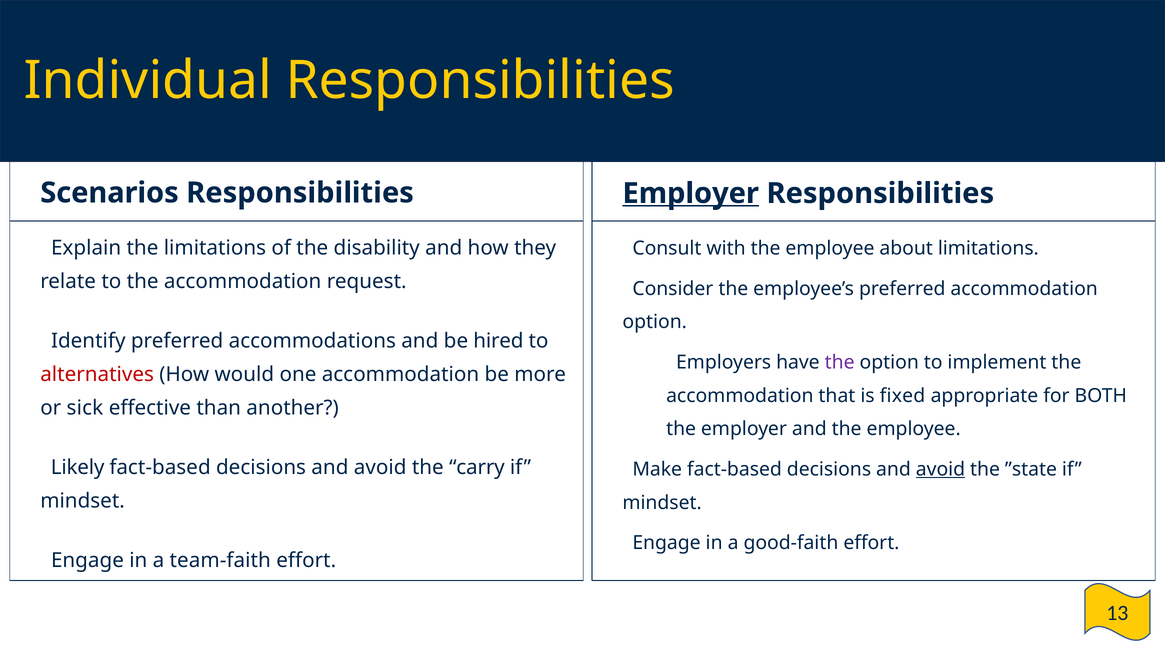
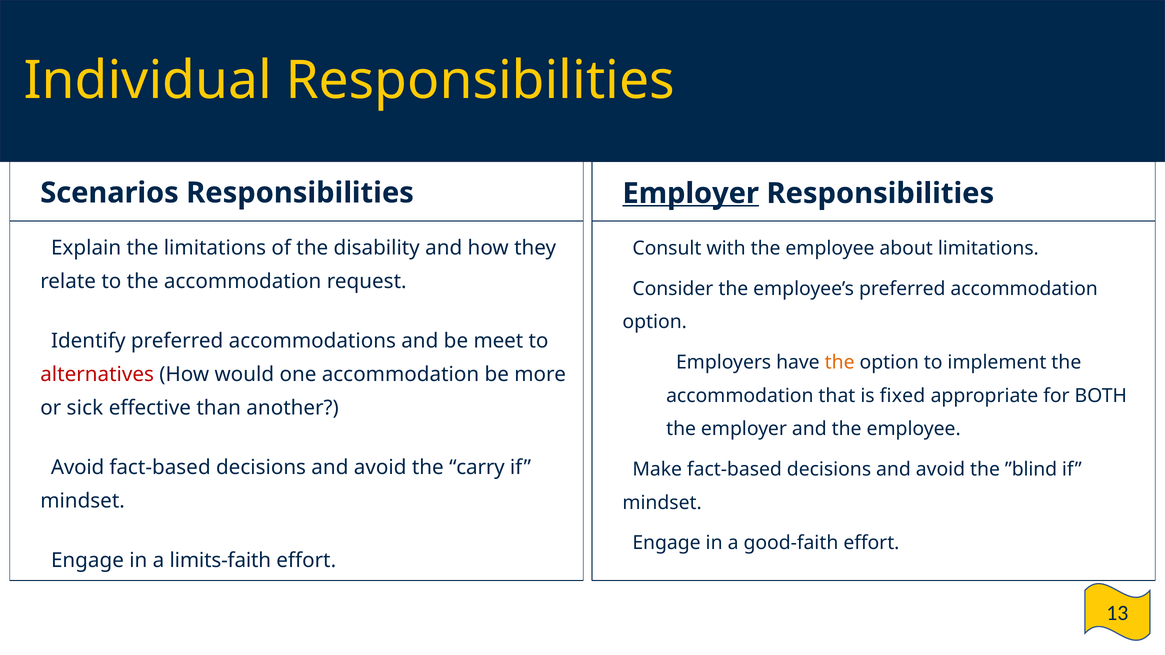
hired: hired -> meet
the at (840, 362) colour: purple -> orange
Likely at (78, 468): Likely -> Avoid
avoid at (940, 469) underline: present -> none
”state: ”state -> ”blind
team-faith: team-faith -> limits-faith
